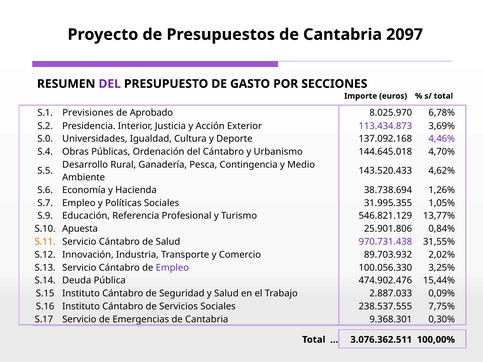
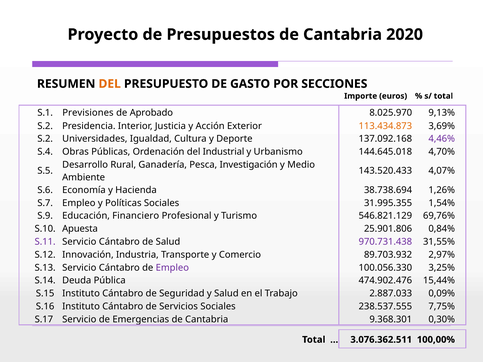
2097: 2097 -> 2020
DEL at (110, 84) colour: purple -> orange
6,78%: 6,78% -> 9,13%
113.434.873 colour: purple -> orange
S.0 at (45, 139): S.0 -> S.2
del Cántabro: Cántabro -> Industrial
Contingencia: Contingencia -> Investigación
4,62%: 4,62% -> 4,07%
1,05%: 1,05% -> 1,54%
Referencia: Referencia -> Financiero
13,77%: 13,77% -> 69,76%
S.11 colour: orange -> purple
2,02%: 2,02% -> 2,97%
